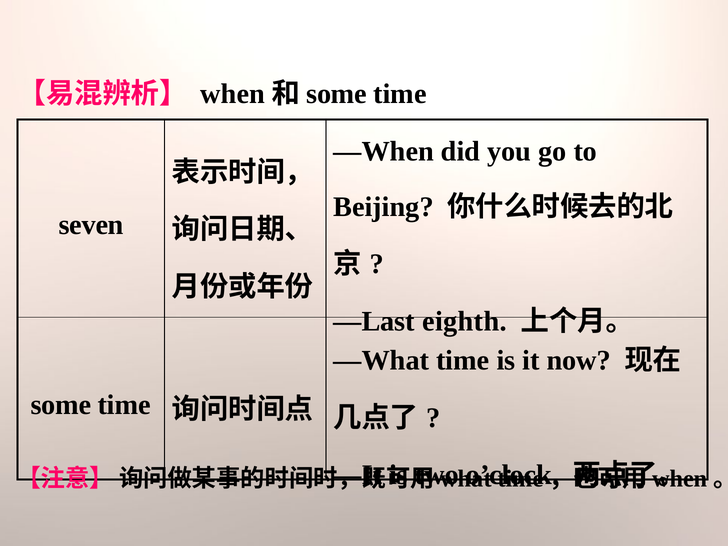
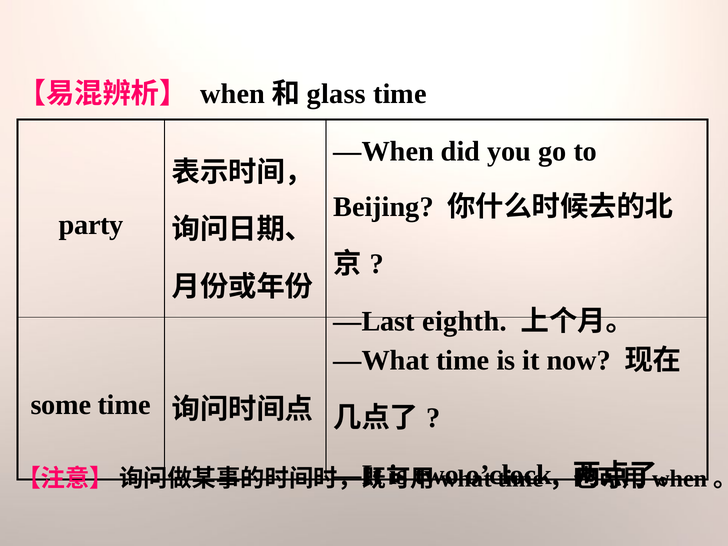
some at (337, 94): some -> glass
seven: seven -> party
